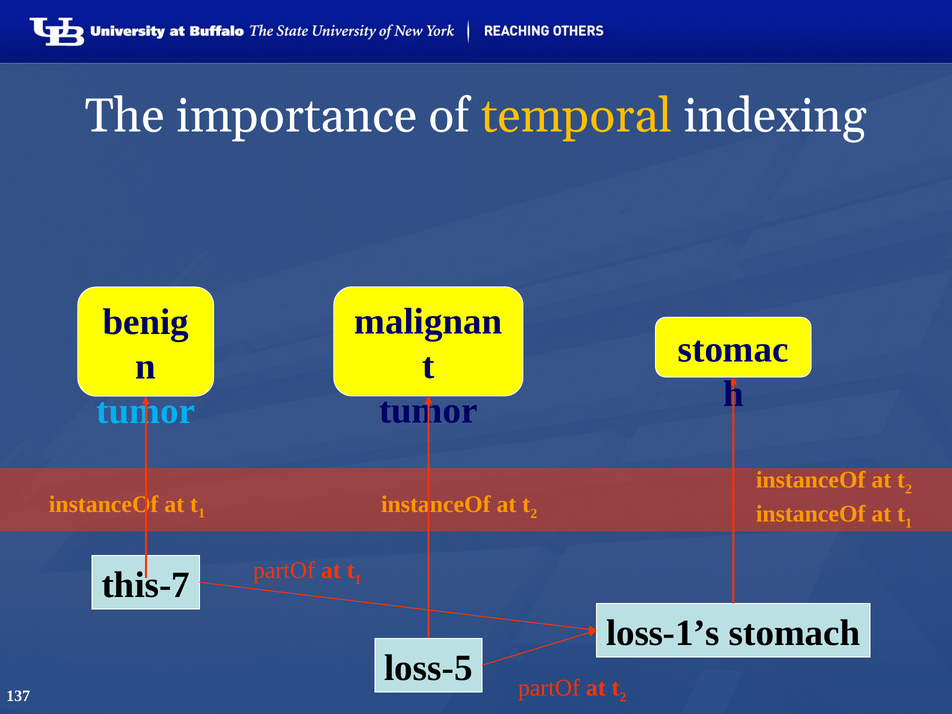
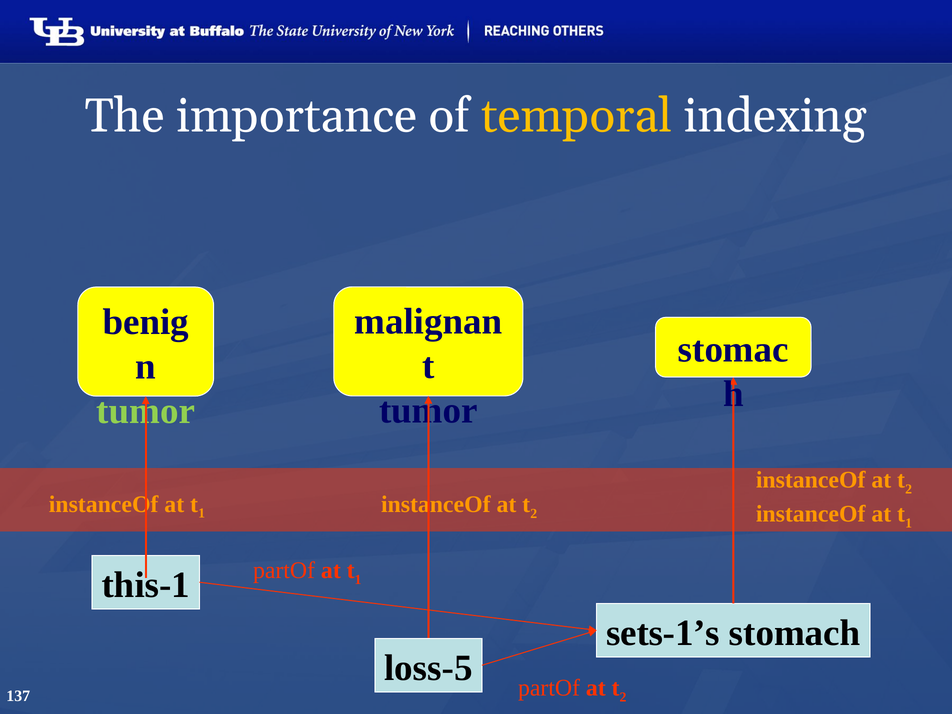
tumor at (146, 411) colour: light blue -> light green
this-7: this-7 -> this-1
loss-1’s: loss-1’s -> sets-1’s
